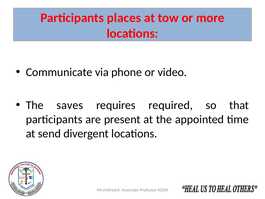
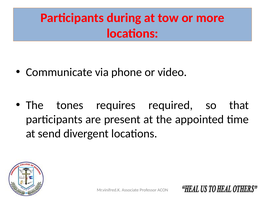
places: places -> during
saves: saves -> tones
